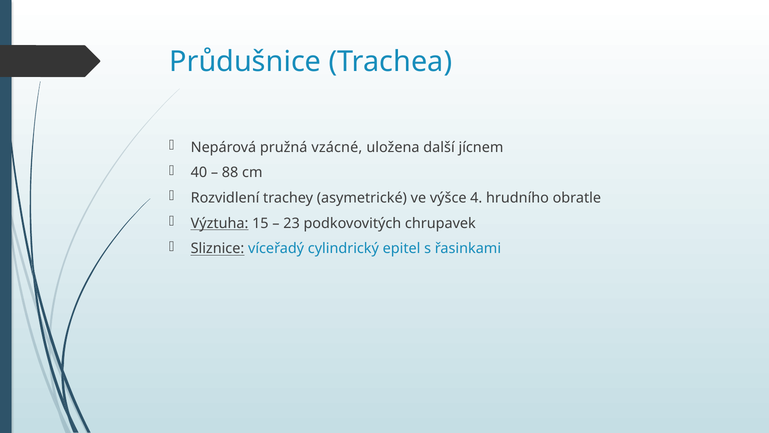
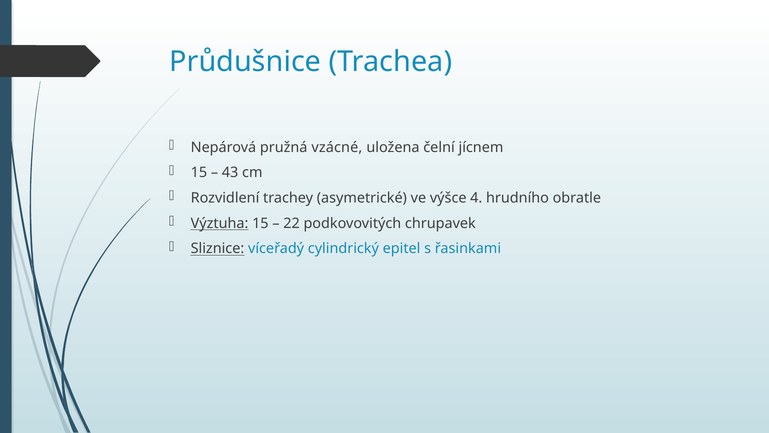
další: další -> čelní
40 at (199, 172): 40 -> 15
88: 88 -> 43
23: 23 -> 22
